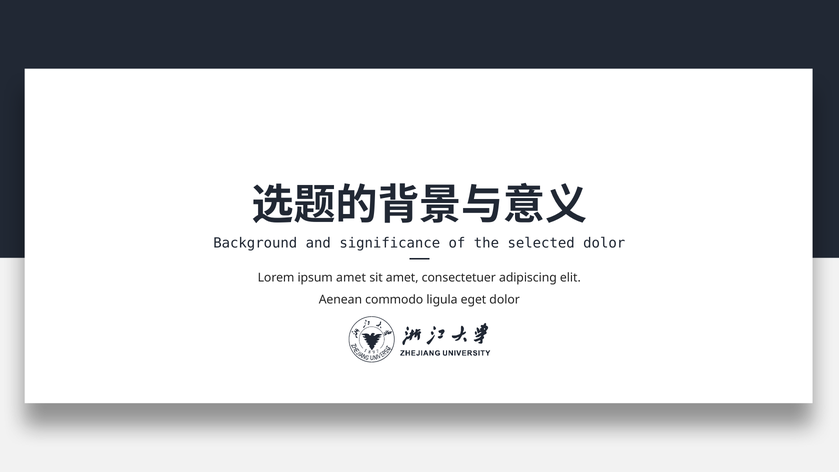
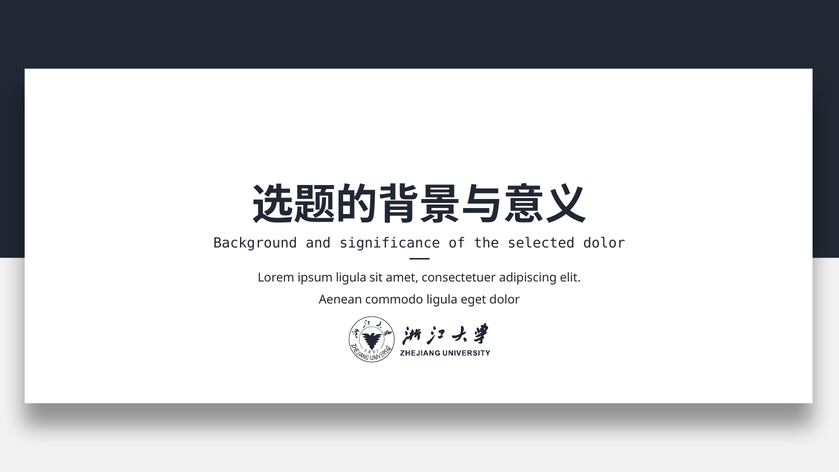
ipsum amet: amet -> ligula
